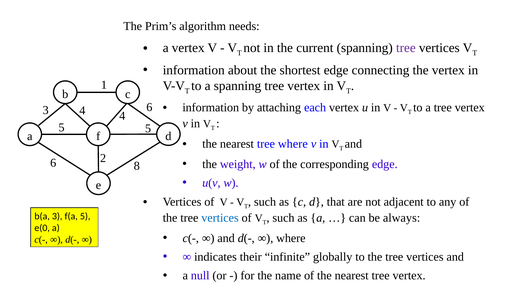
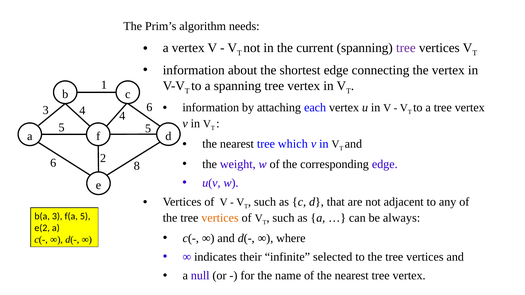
tree where: where -> which
vertices at (220, 218) colour: blue -> orange
e(0: e(0 -> e(2
globally: globally -> selected
